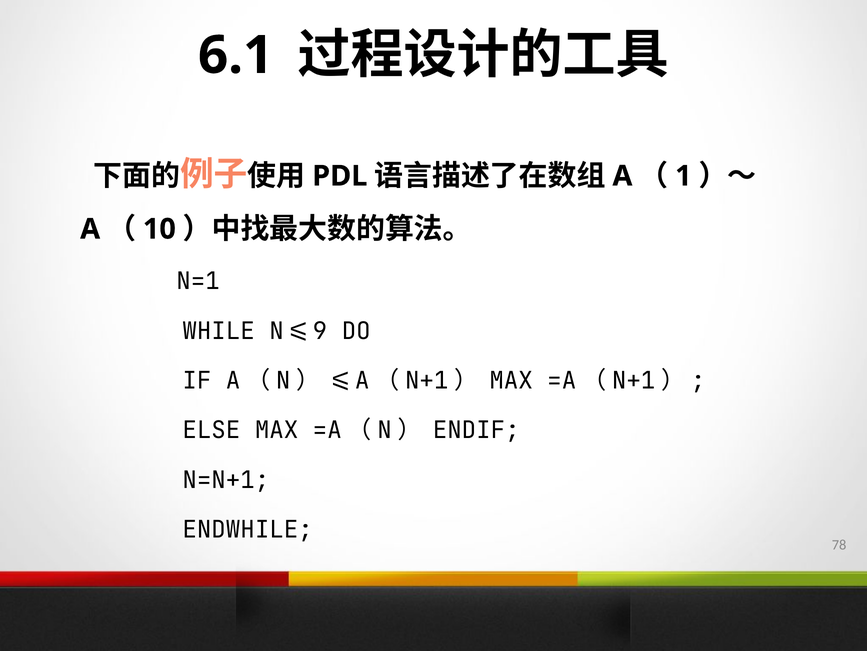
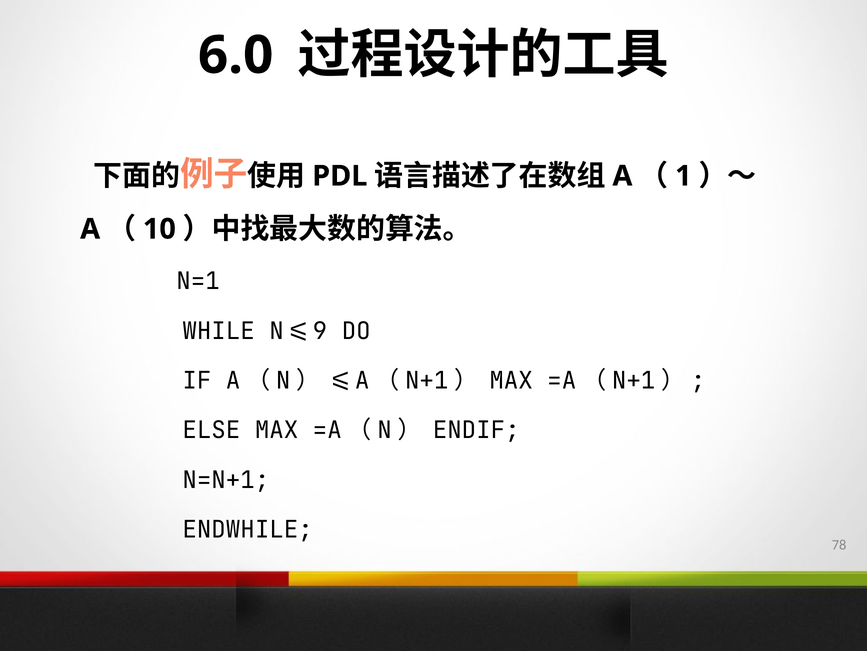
6.1: 6.1 -> 6.0
